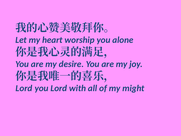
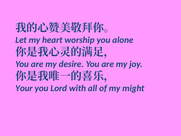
Lord at (24, 88): Lord -> Your
